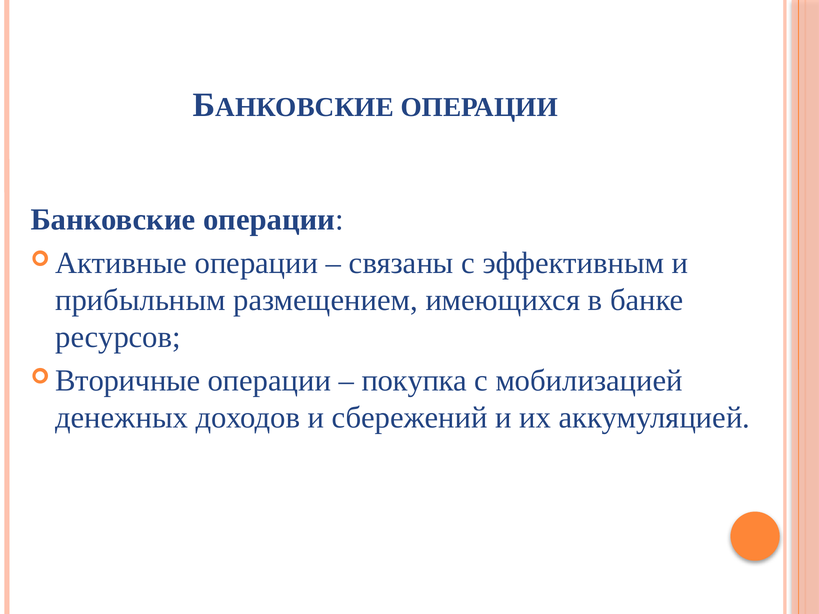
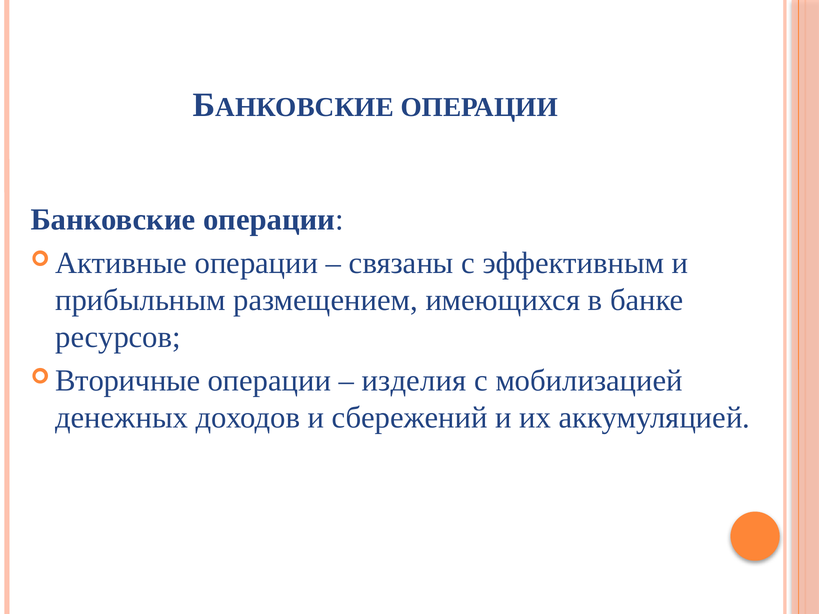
покупка: покупка -> изделия
